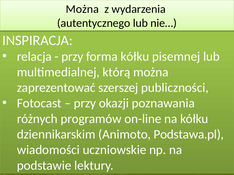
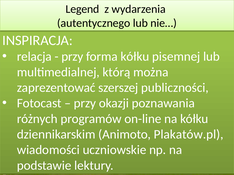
Można at (82, 9): Można -> Legend
Podstawa.pl: Podstawa.pl -> Plakatów.pl
